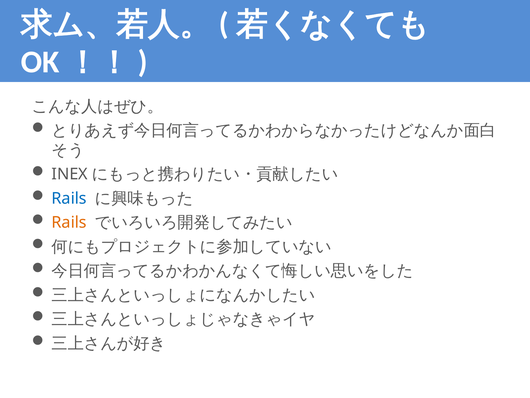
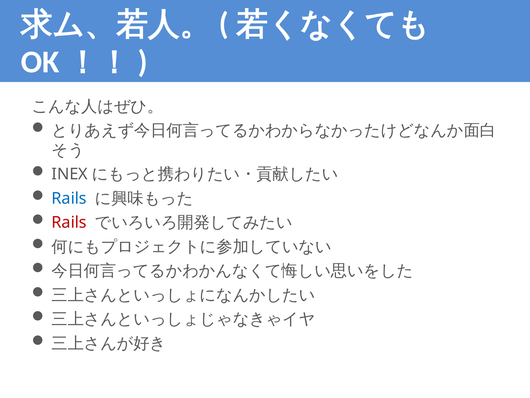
Rails at (69, 222) colour: orange -> red
